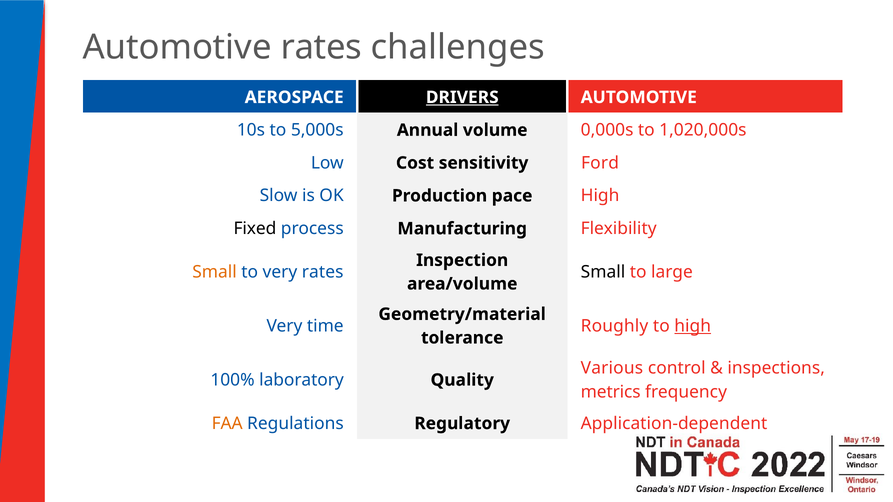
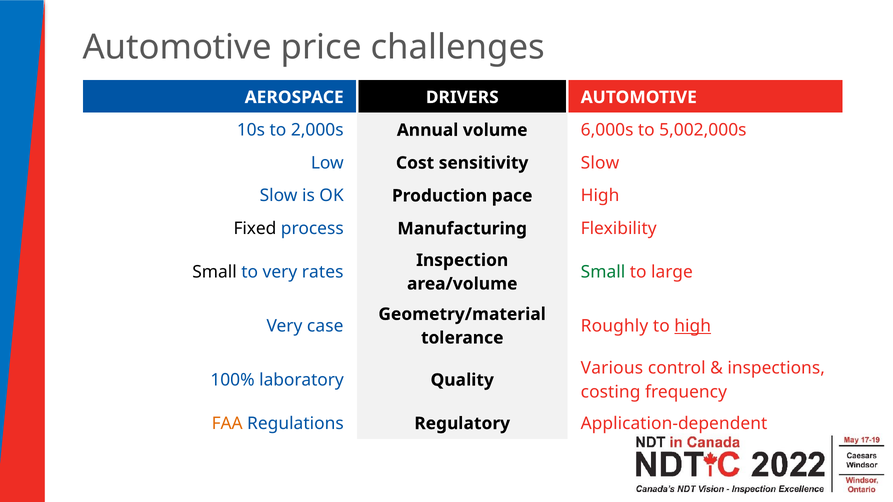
Automotive rates: rates -> price
DRIVERS underline: present -> none
5,000s: 5,000s -> 2,000s
0,000s: 0,000s -> 6,000s
1,020,000s: 1,020,000s -> 5,002,000s
sensitivity Ford: Ford -> Slow
Small at (215, 272) colour: orange -> black
Small at (603, 272) colour: black -> green
time: time -> case
metrics: metrics -> costing
